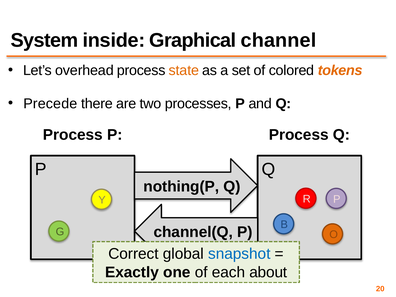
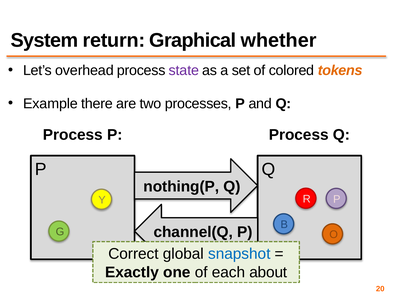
inside: inside -> return
channel: channel -> whether
state colour: orange -> purple
Precede: Precede -> Example
